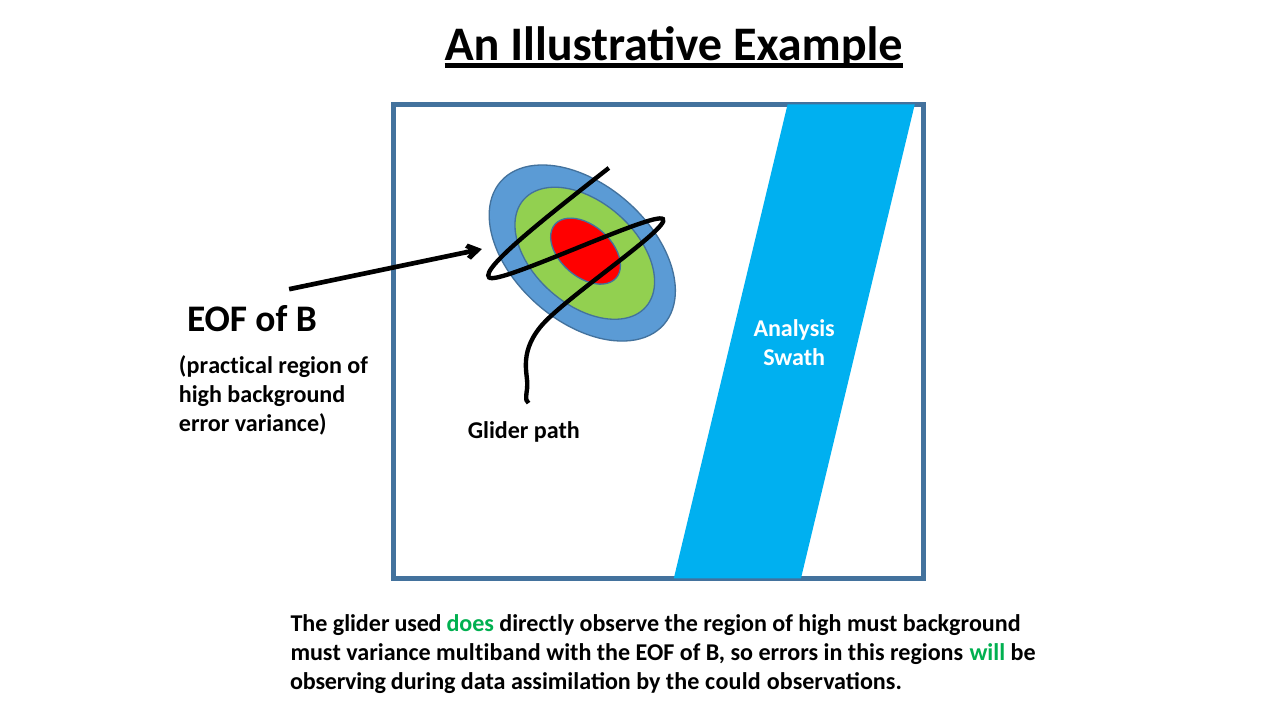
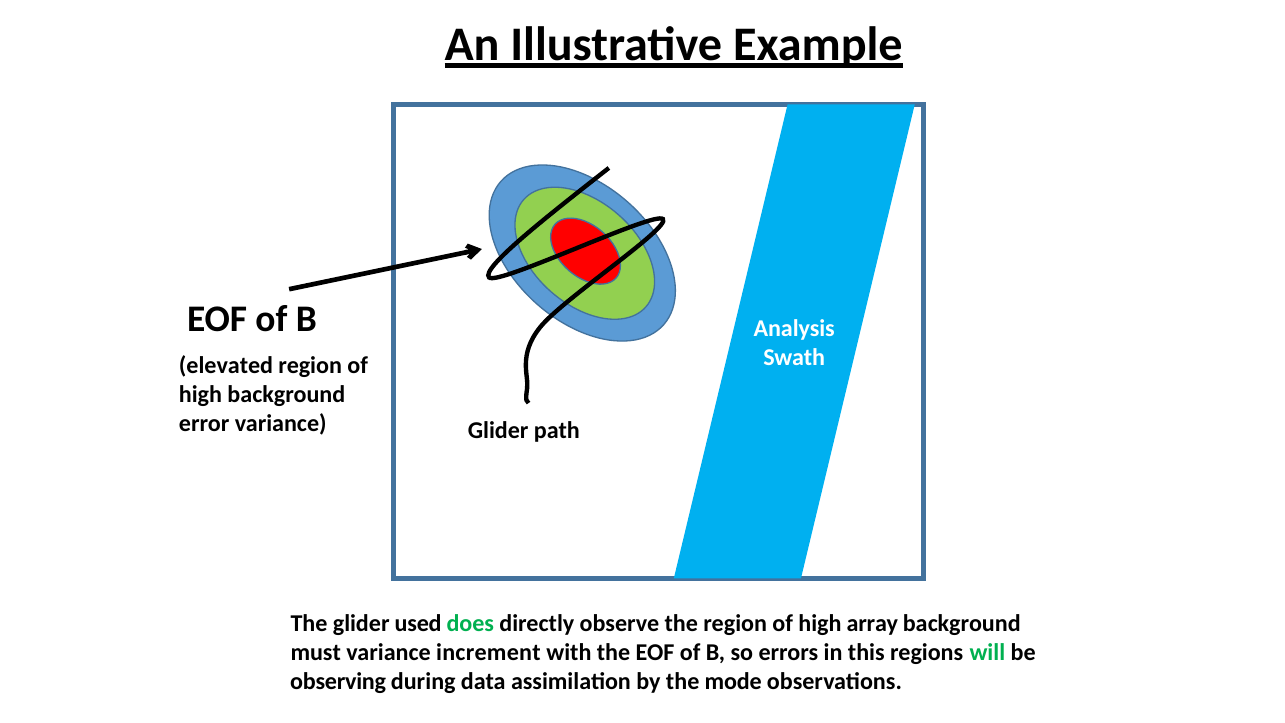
practical: practical -> elevated
high must: must -> array
multiband: multiband -> increment
could: could -> mode
